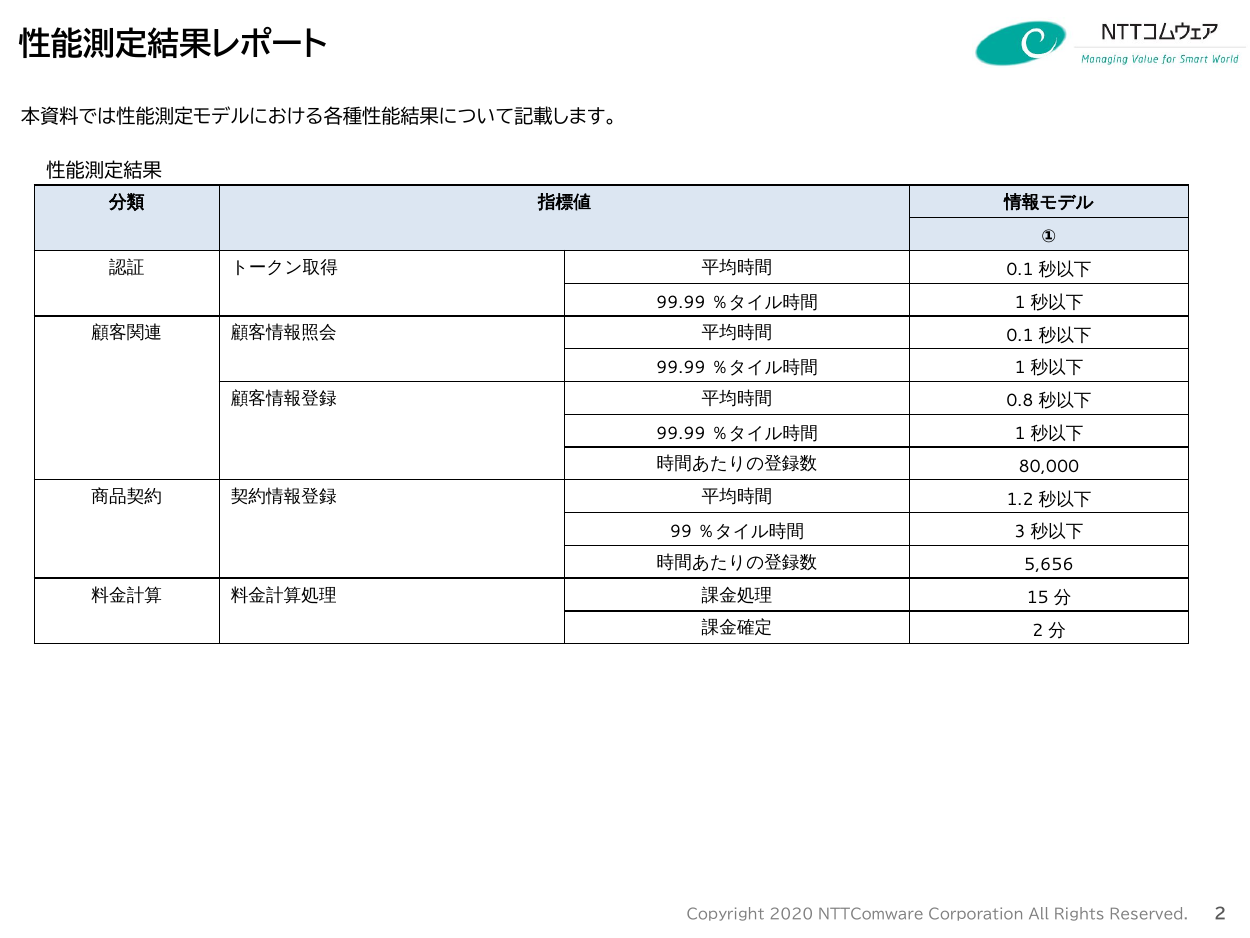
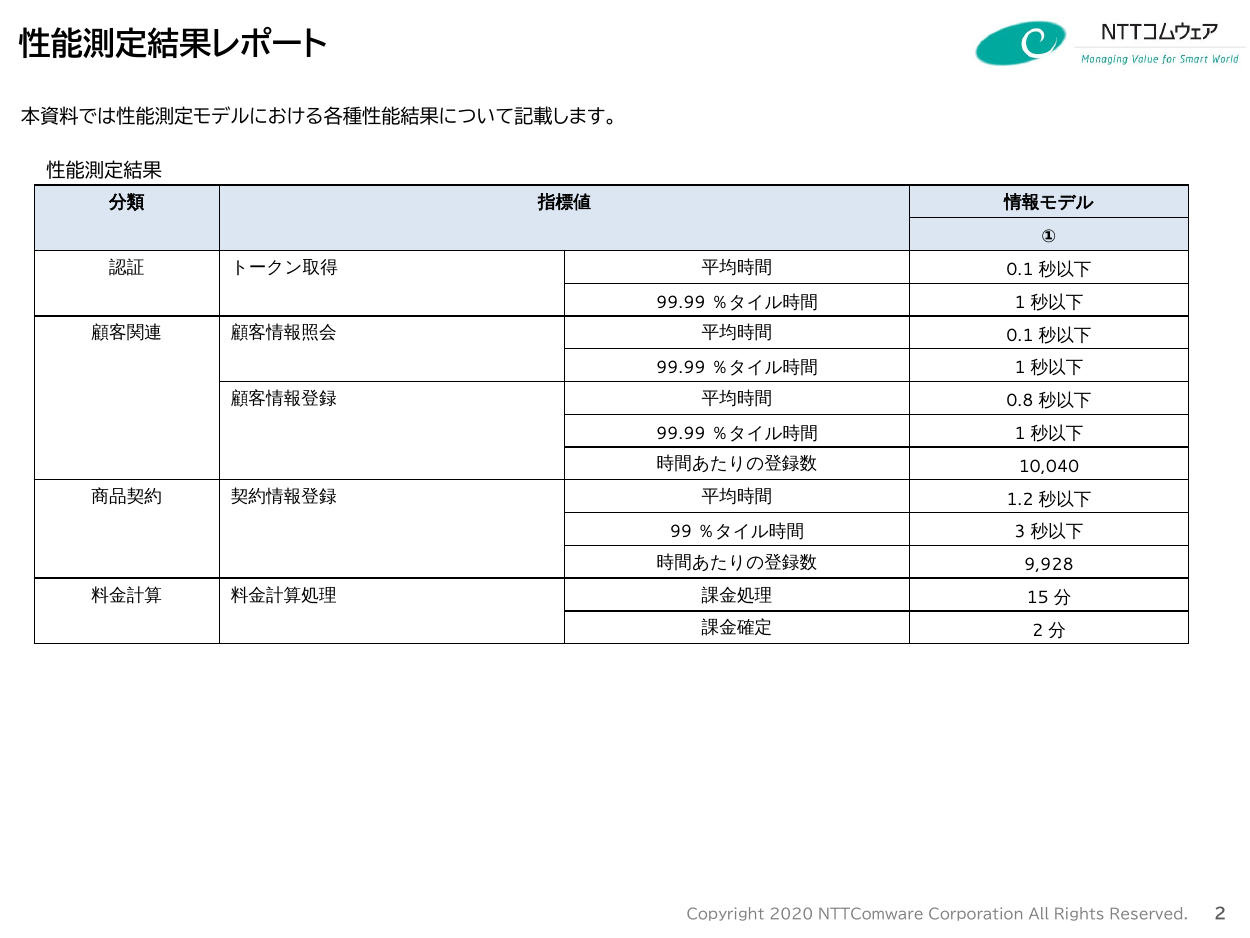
80,000: 80,000 -> 10,040
5,656: 5,656 -> 9,928
